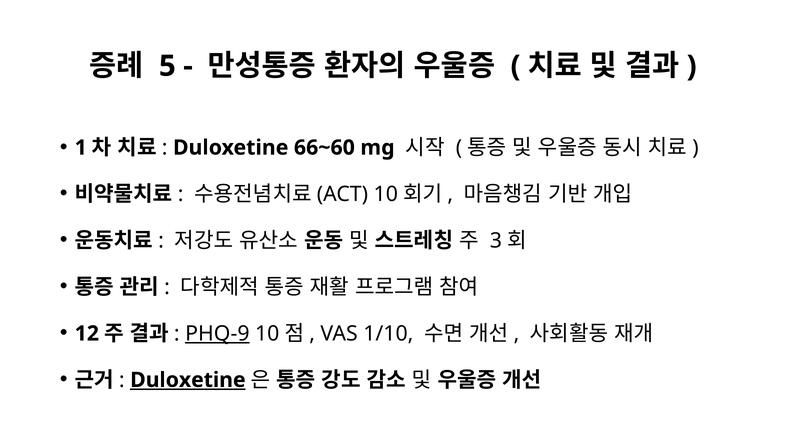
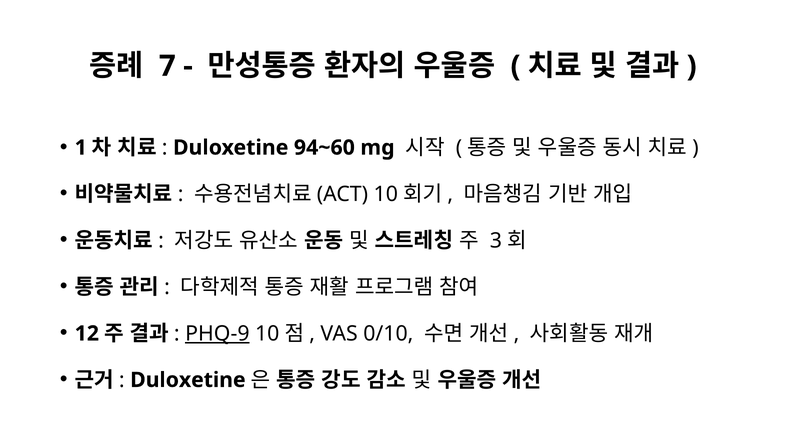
5: 5 -> 7
66~60: 66~60 -> 94~60
1/10: 1/10 -> 0/10
Duloxetine at (188, 380) underline: present -> none
